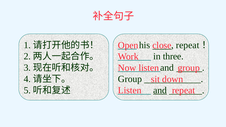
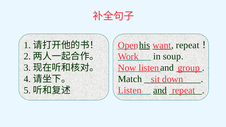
his underline: none -> present
close: close -> want
three: three -> soup
Group at (130, 79): Group -> Match
